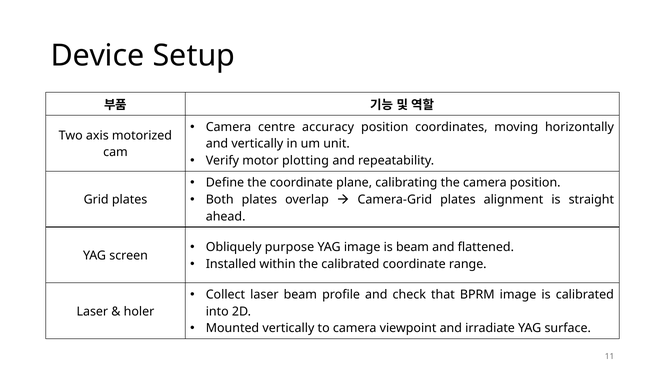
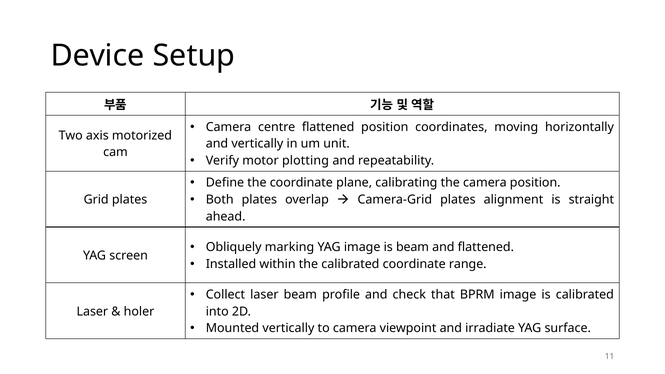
centre accuracy: accuracy -> flattened
purpose: purpose -> marking
